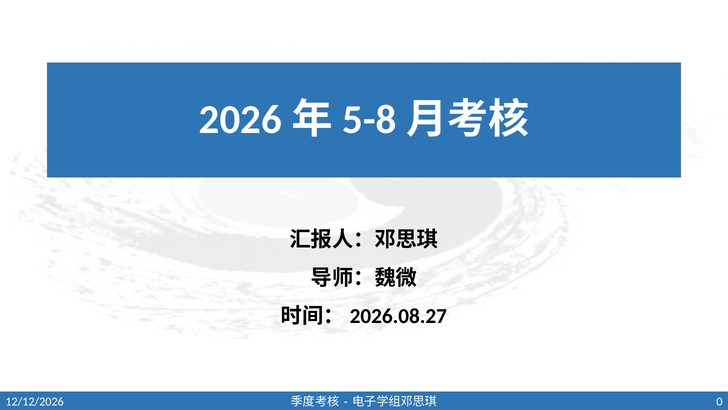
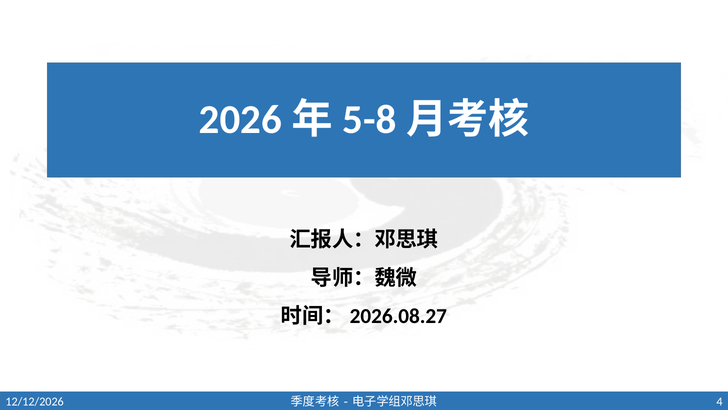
0: 0 -> 4
